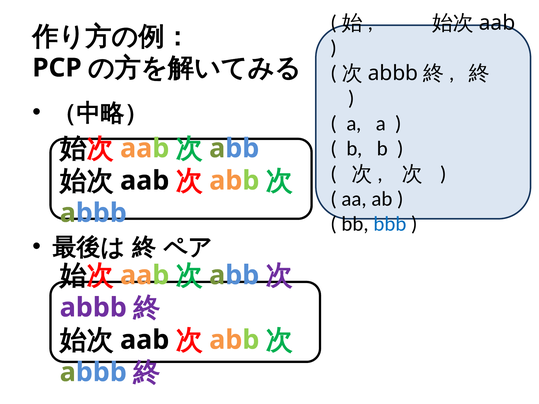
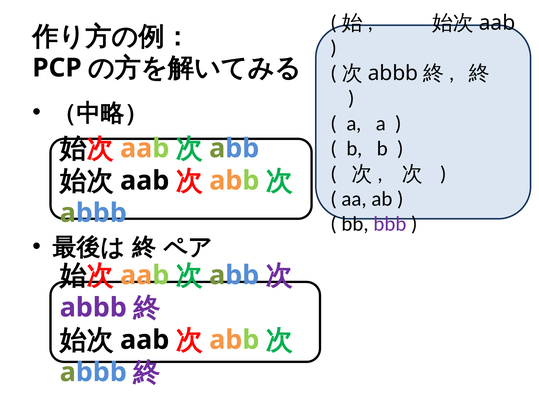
bbb colour: blue -> purple
